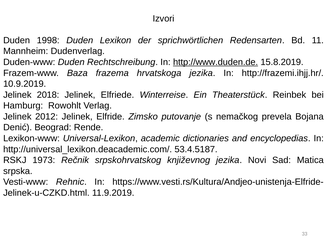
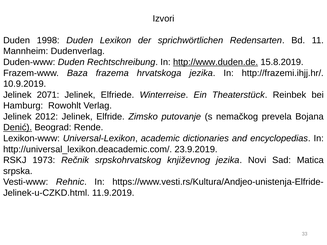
2018: 2018 -> 2071
Denić underline: none -> present
53.4.5187: 53.4.5187 -> 23.9.2019
